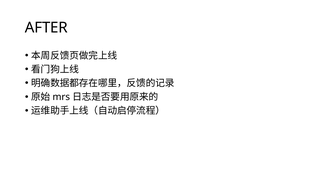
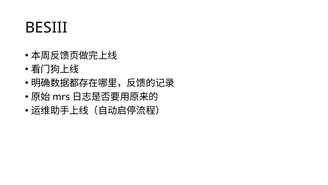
AFTER: AFTER -> BESIII
